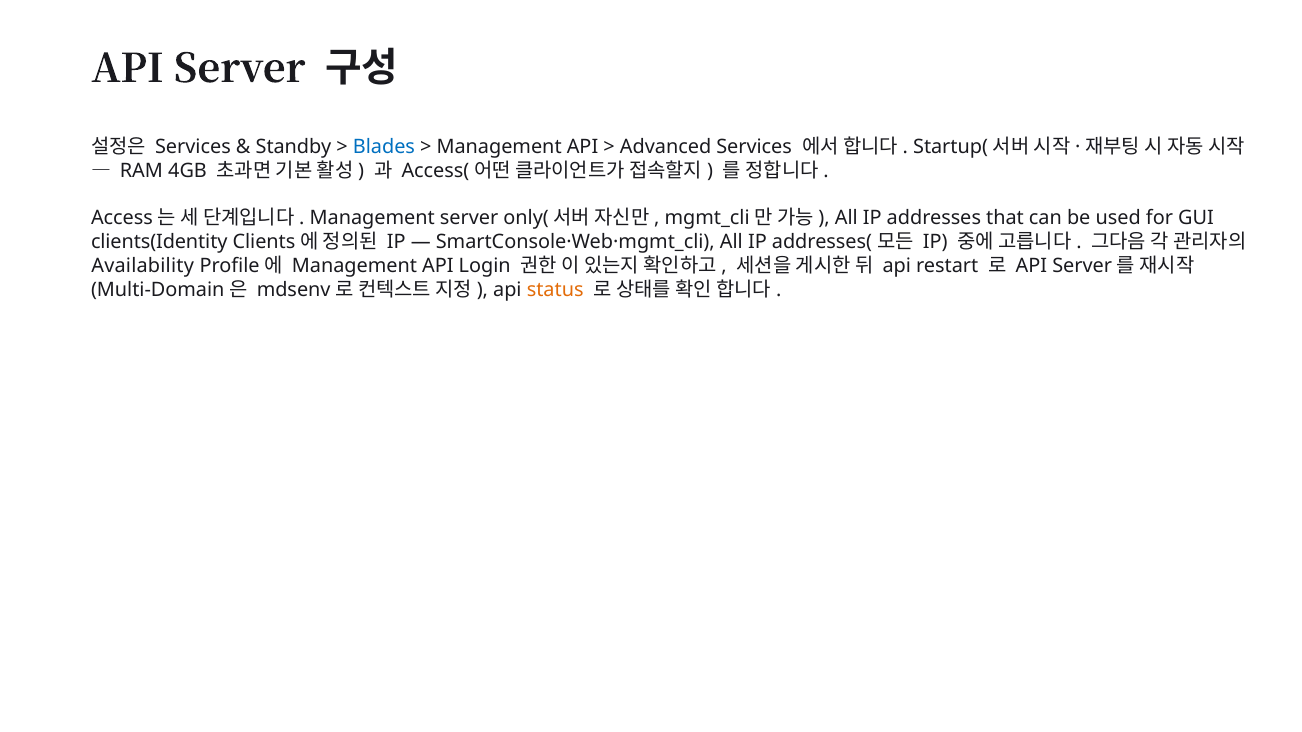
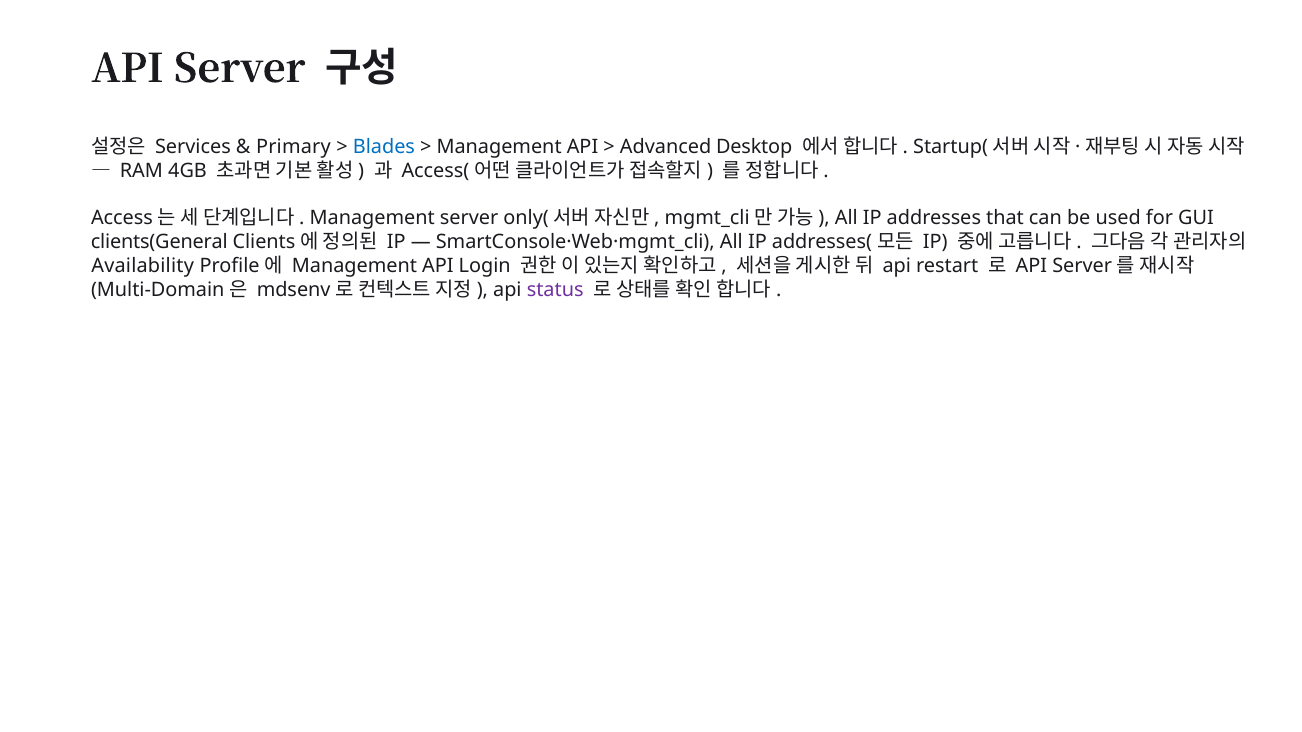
Standby: Standby -> Primary
Advanced Services: Services -> Desktop
clients(Identity: clients(Identity -> clients(General
status colour: orange -> purple
